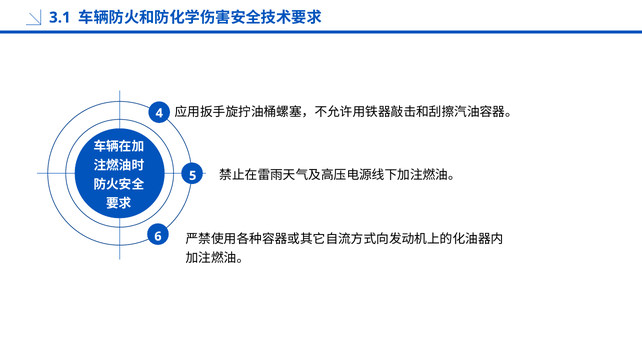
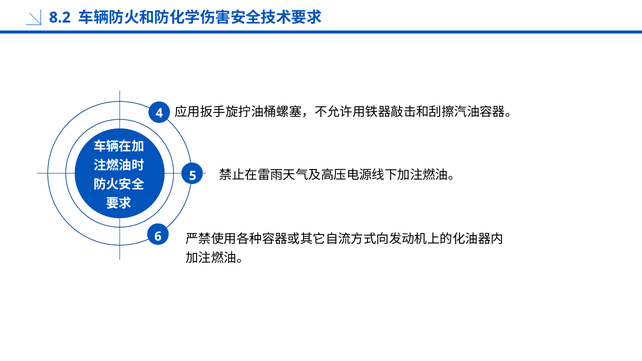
3.1: 3.1 -> 8.2
